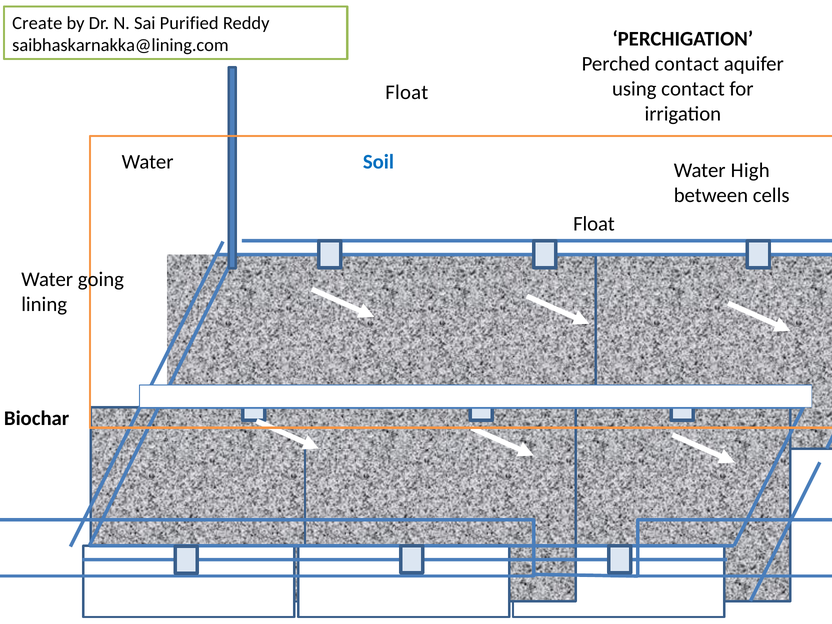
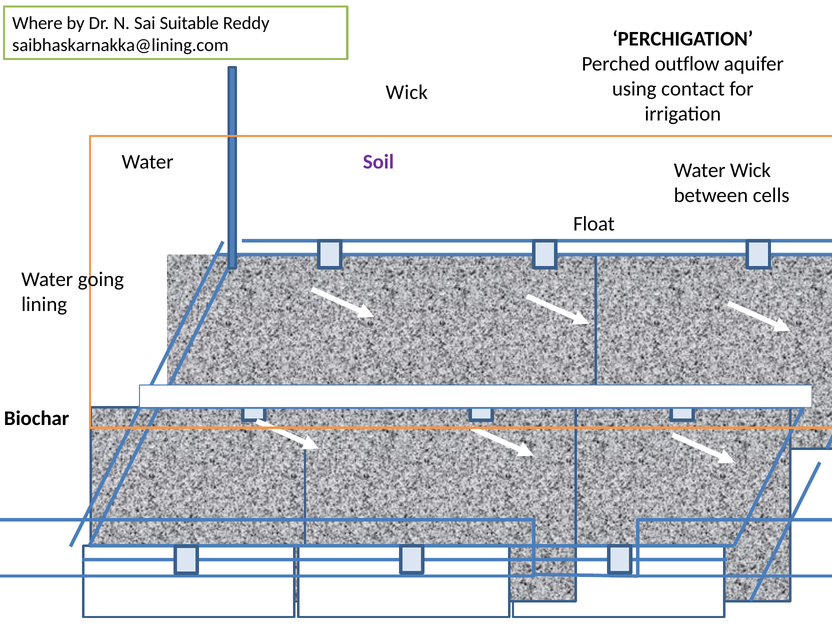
Create: Create -> Where
Purified: Purified -> Suitable
Perched contact: contact -> outflow
Float at (407, 92): Float -> Wick
Soil colour: blue -> purple
Water High: High -> Wick
